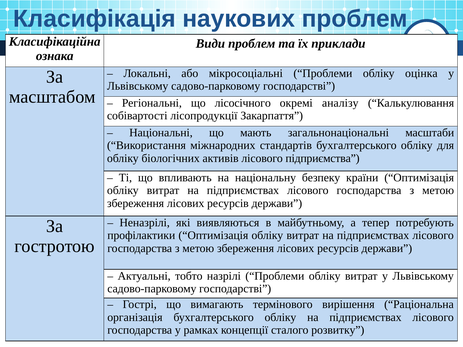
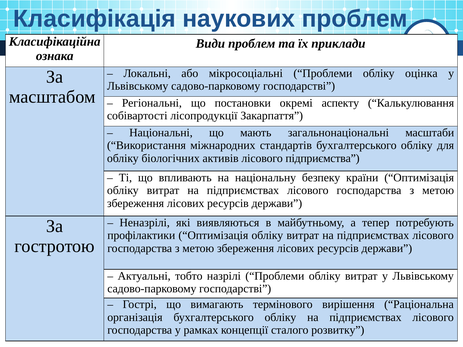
лісосічного: лісосічного -> постановки
аналізу: аналізу -> аспекту
